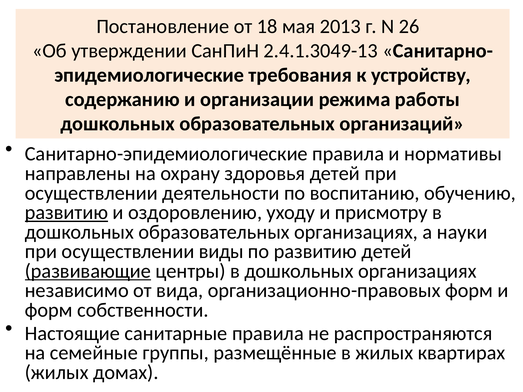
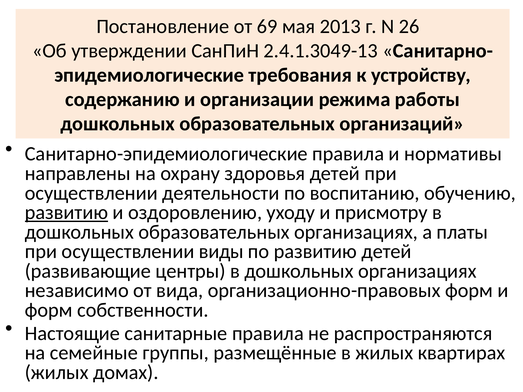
18: 18 -> 69
науки: науки -> платы
развивающие underline: present -> none
